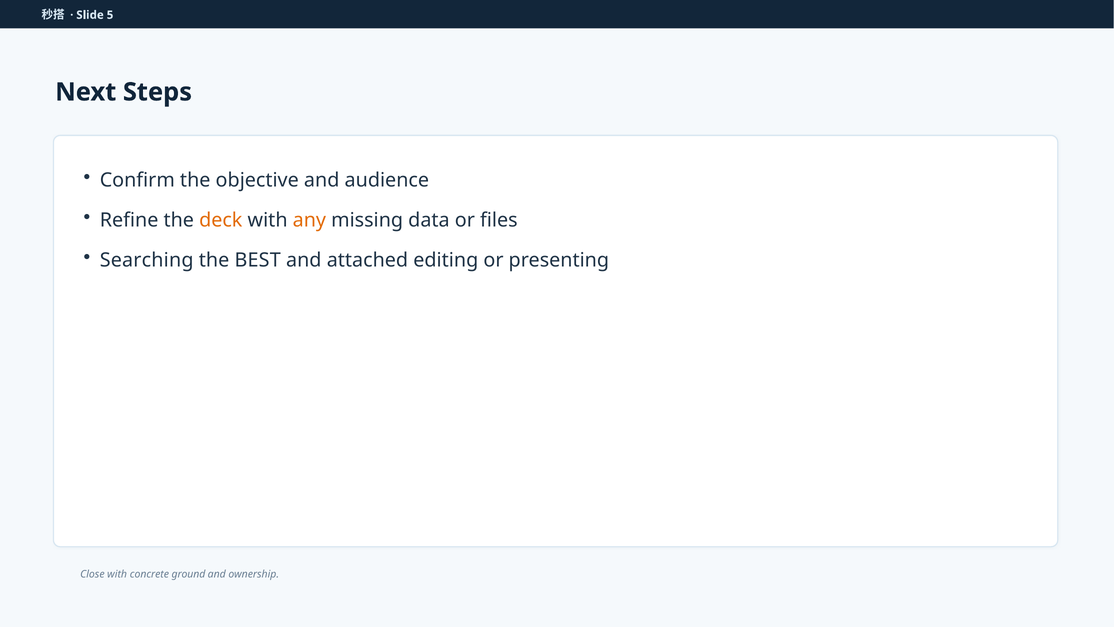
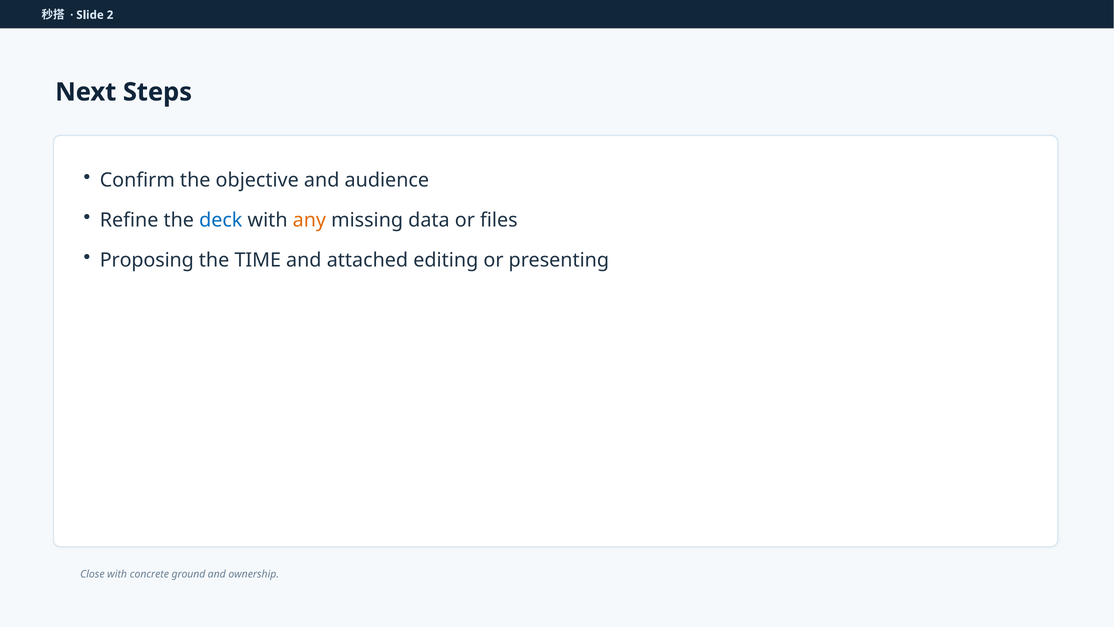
5: 5 -> 2
deck colour: orange -> blue
Searching: Searching -> Proposing
BEST: BEST -> TIME
